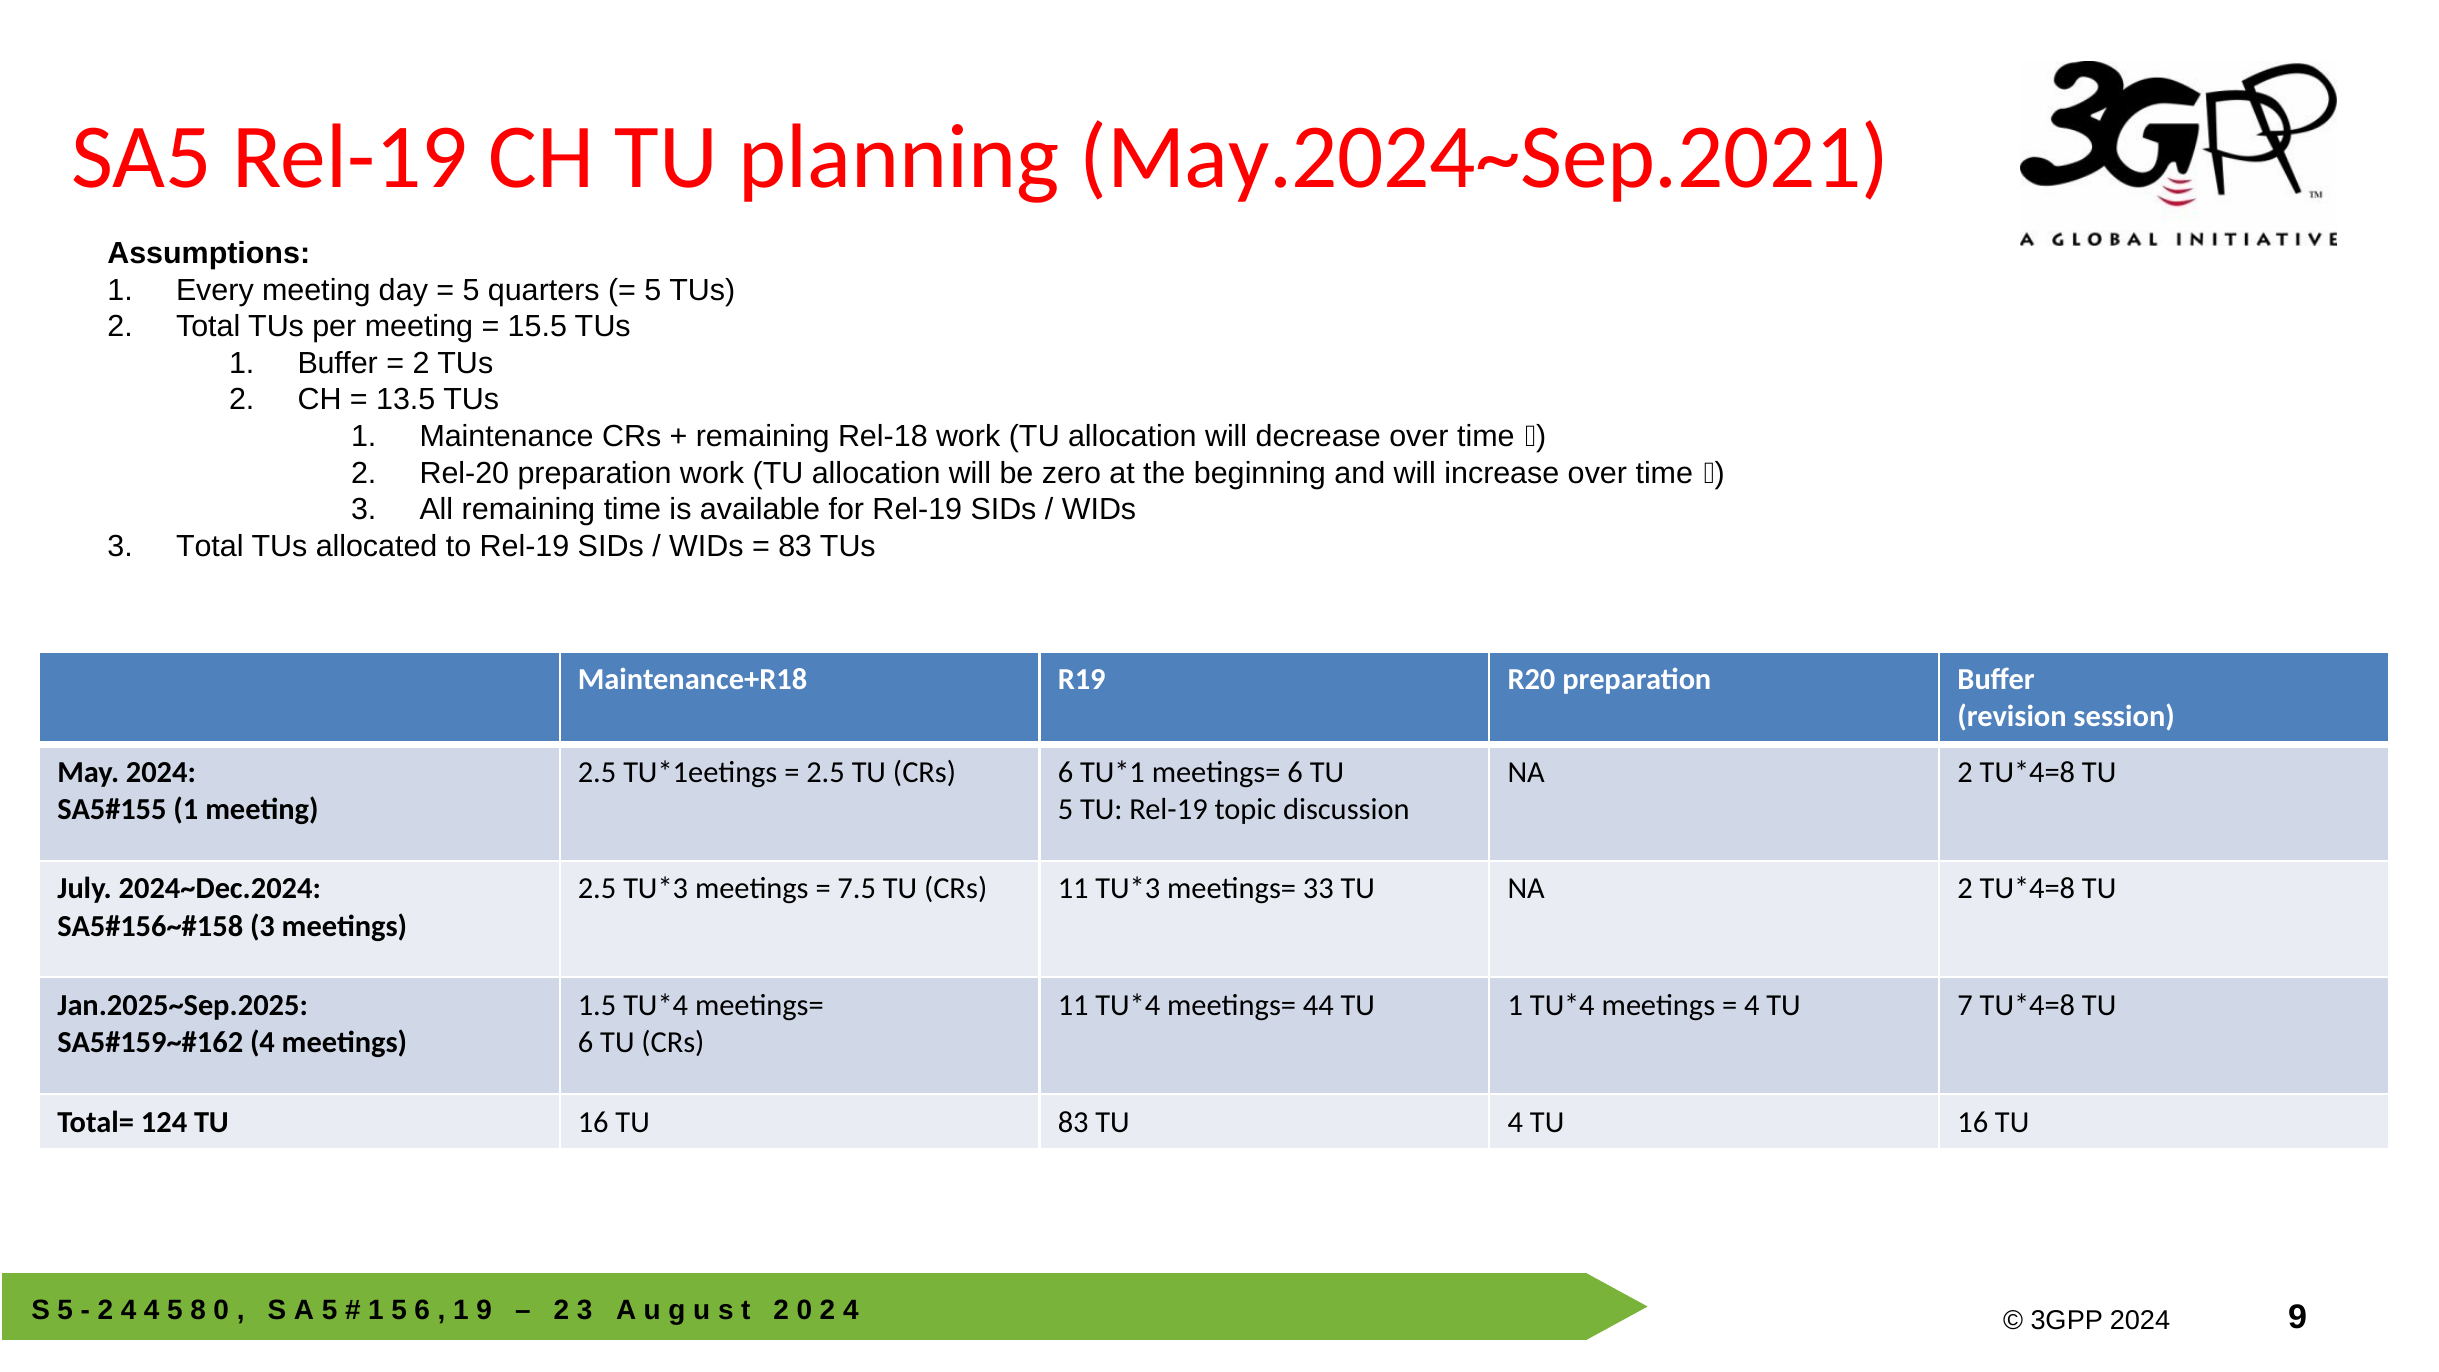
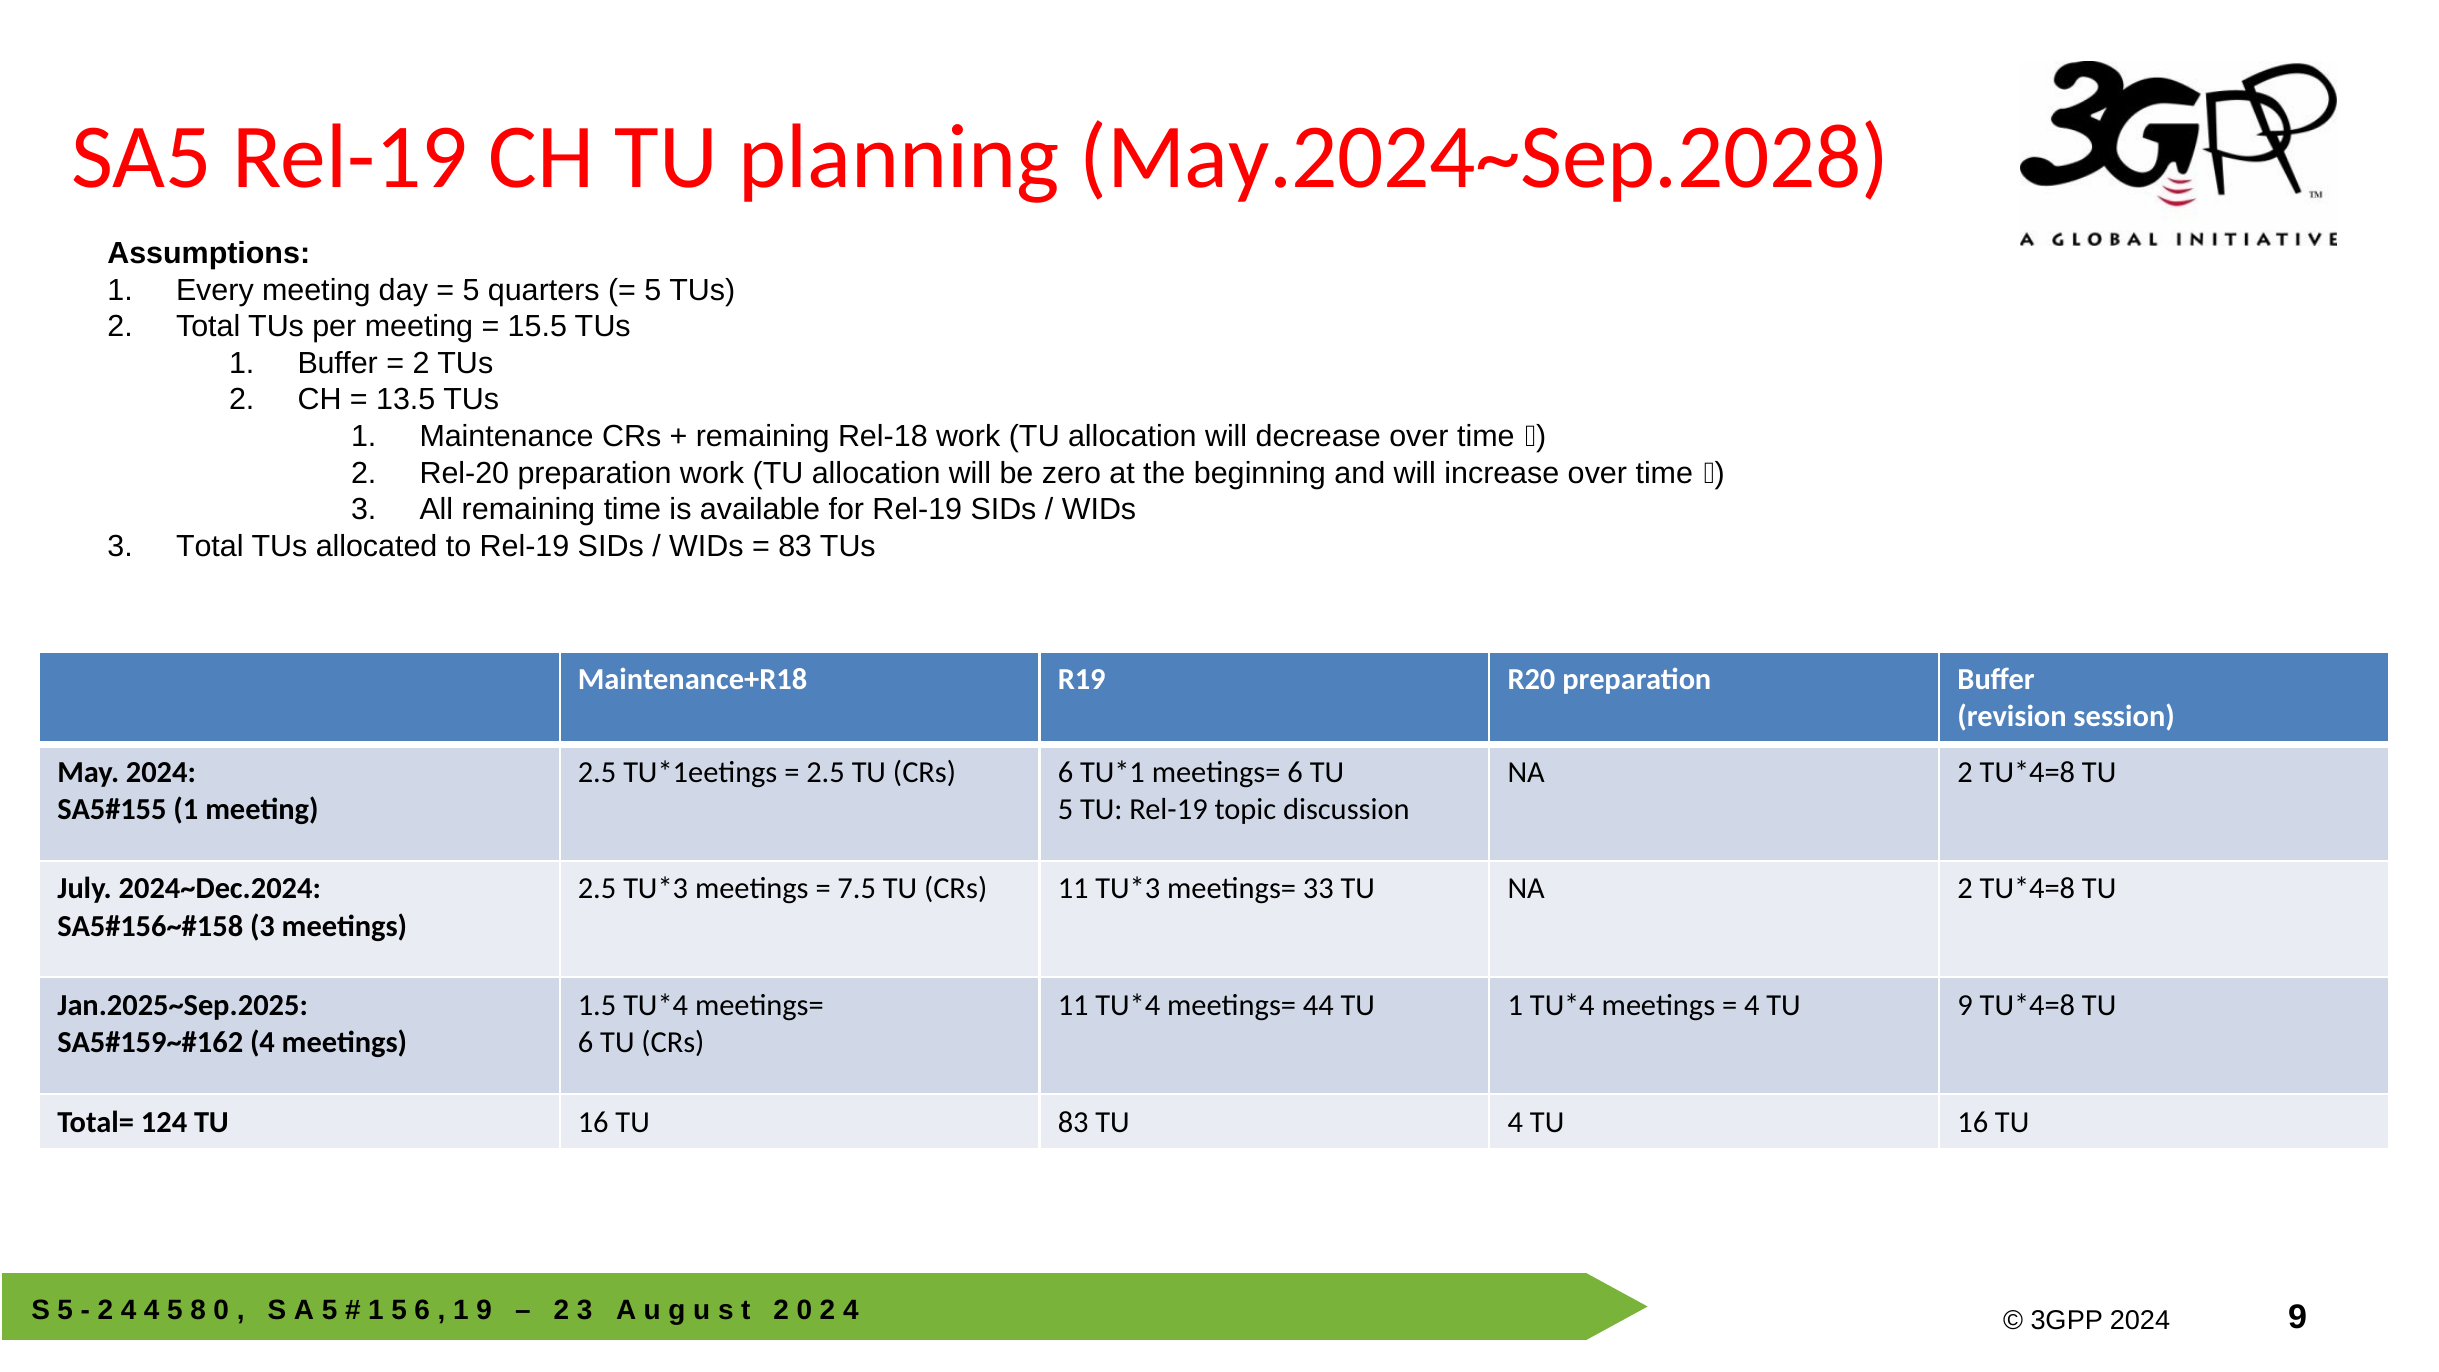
May.2024~Sep.2021: May.2024~Sep.2021 -> May.2024~Sep.2028
TU 7: 7 -> 9
